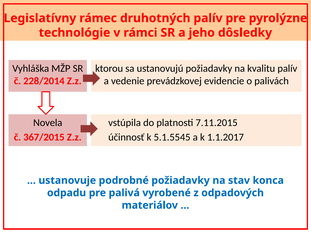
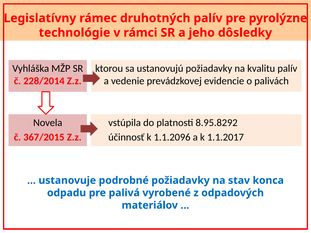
7.11.2015: 7.11.2015 -> 8.95.8292
5.1.5545: 5.1.5545 -> 1.1.2096
